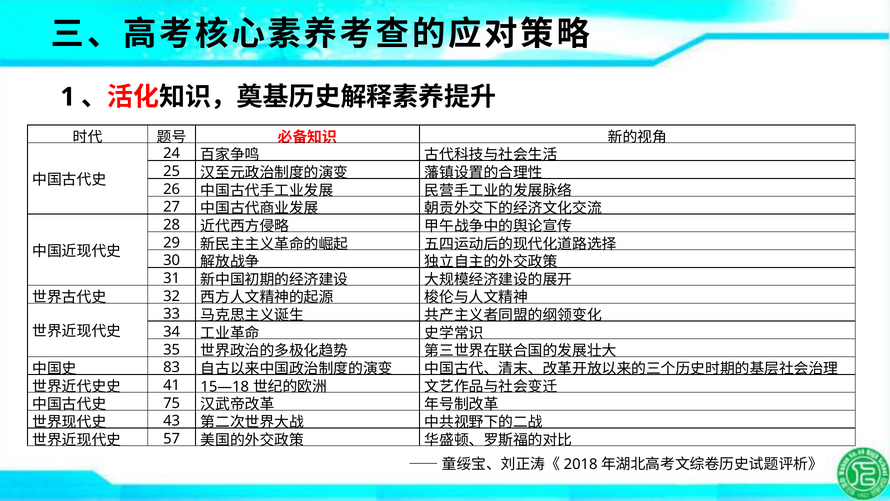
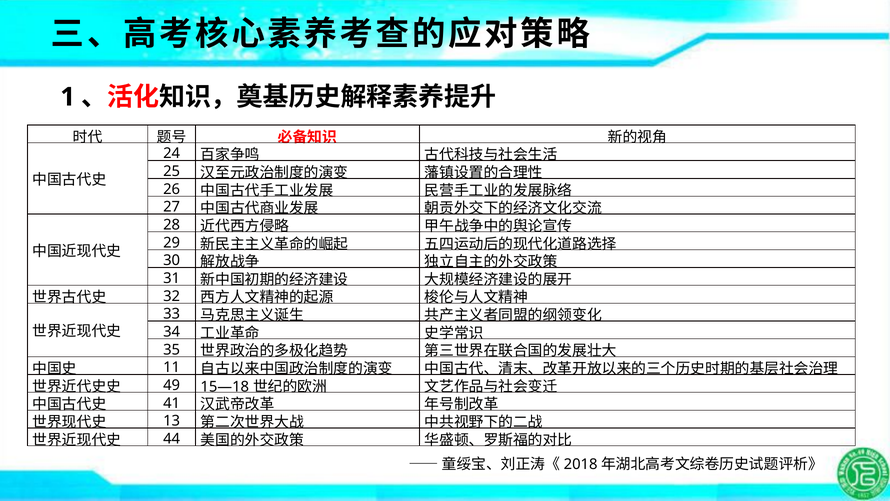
83: 83 -> 11
41: 41 -> 49
75: 75 -> 41
43: 43 -> 13
57: 57 -> 44
